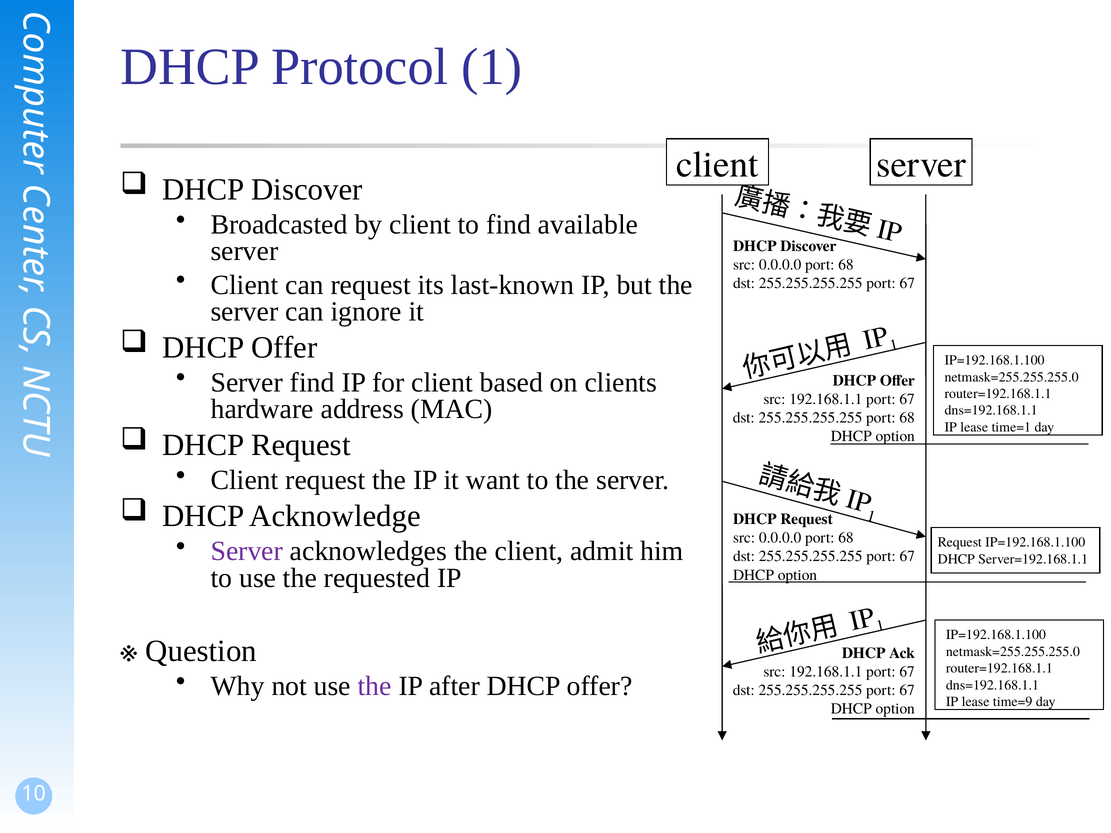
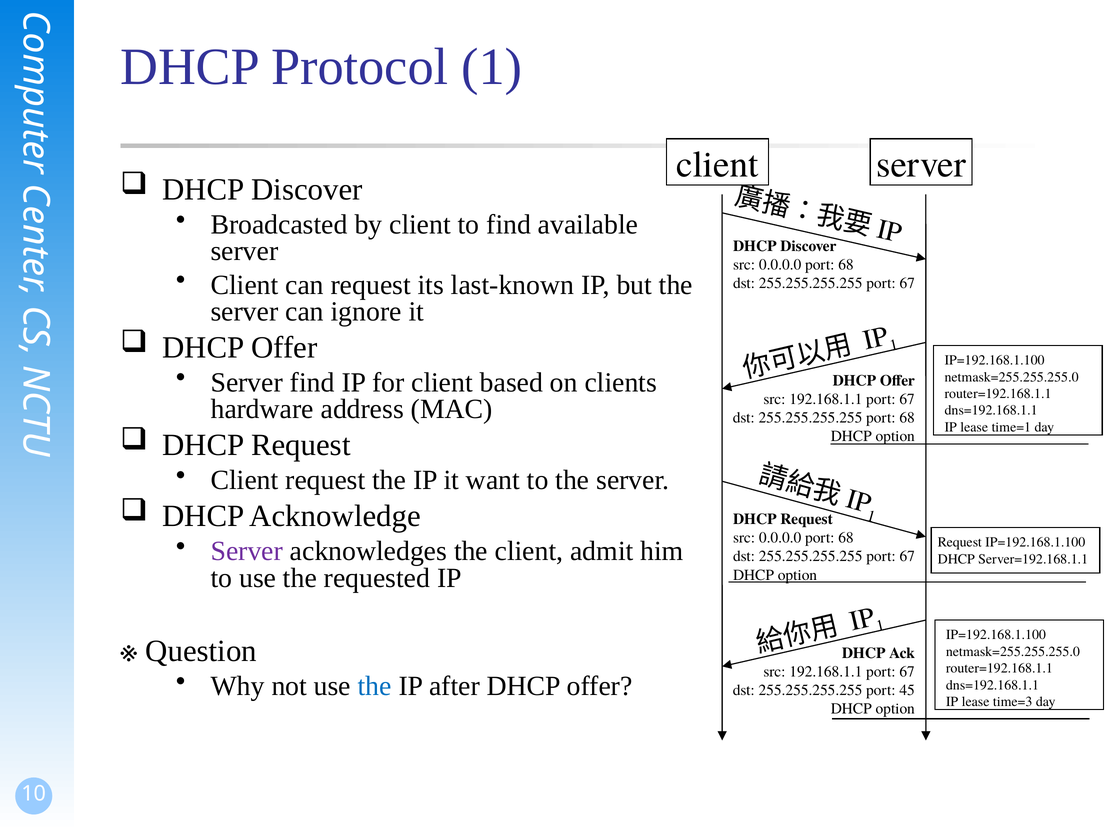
the at (375, 686) colour: purple -> blue
67 at (907, 690): 67 -> 45
time=9: time=9 -> time=3
